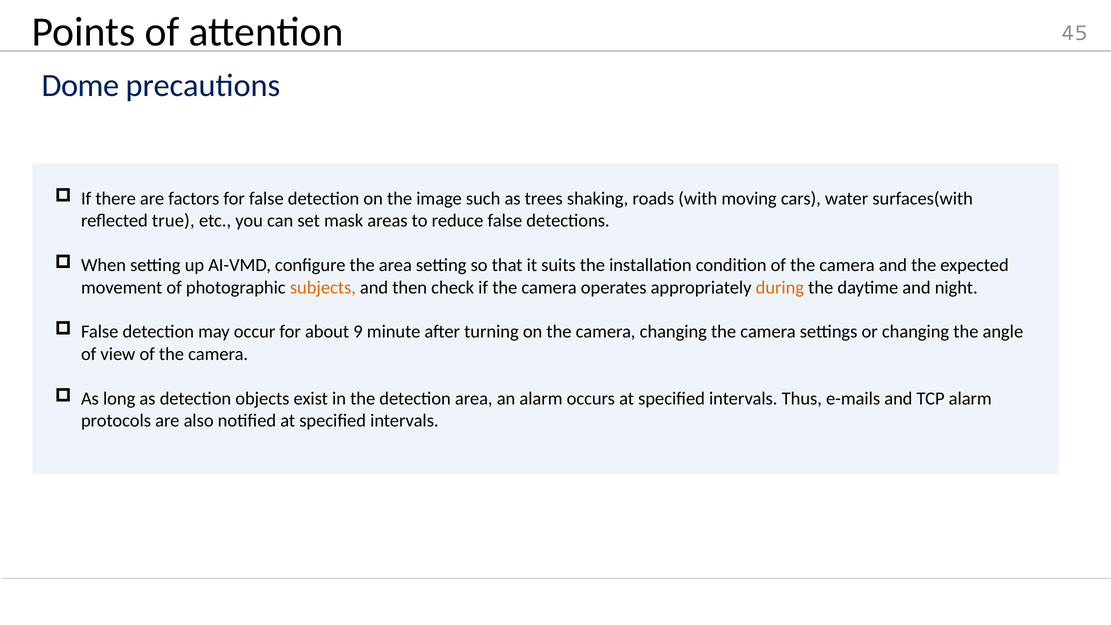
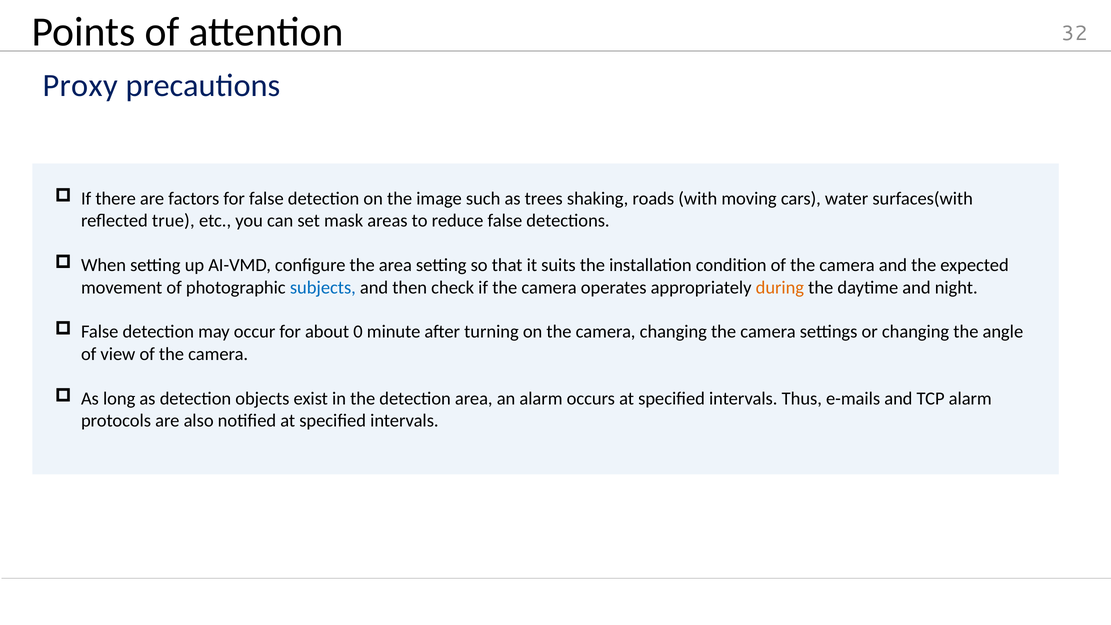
45: 45 -> 32
Dome: Dome -> Proxy
subjects colour: orange -> blue
9: 9 -> 0
